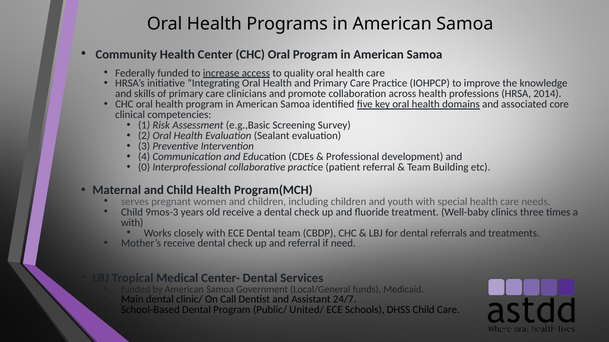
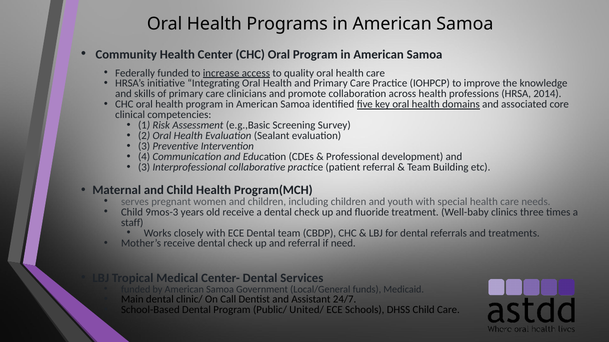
0 at (144, 167): 0 -> 3
with at (132, 223): with -> staff
